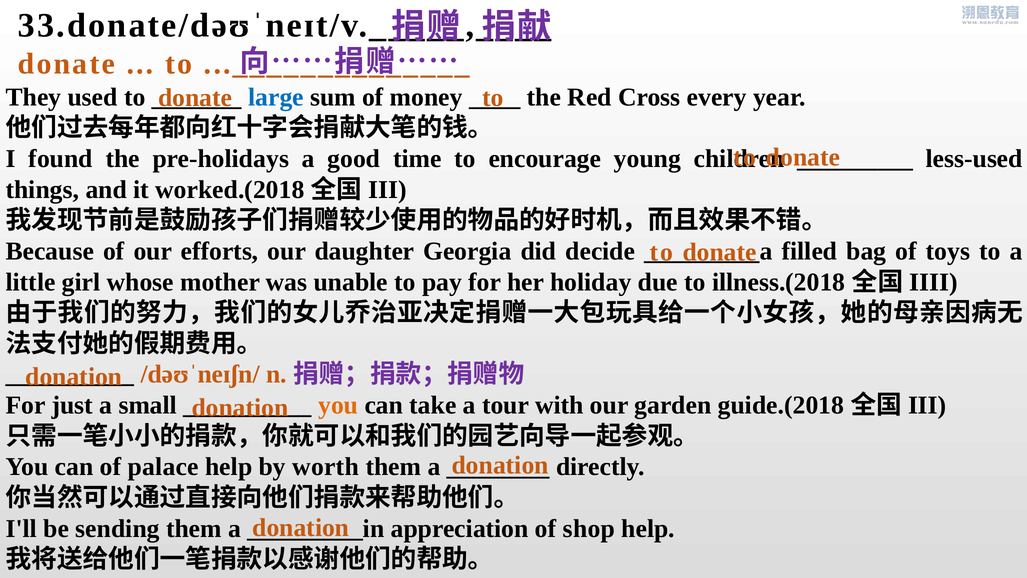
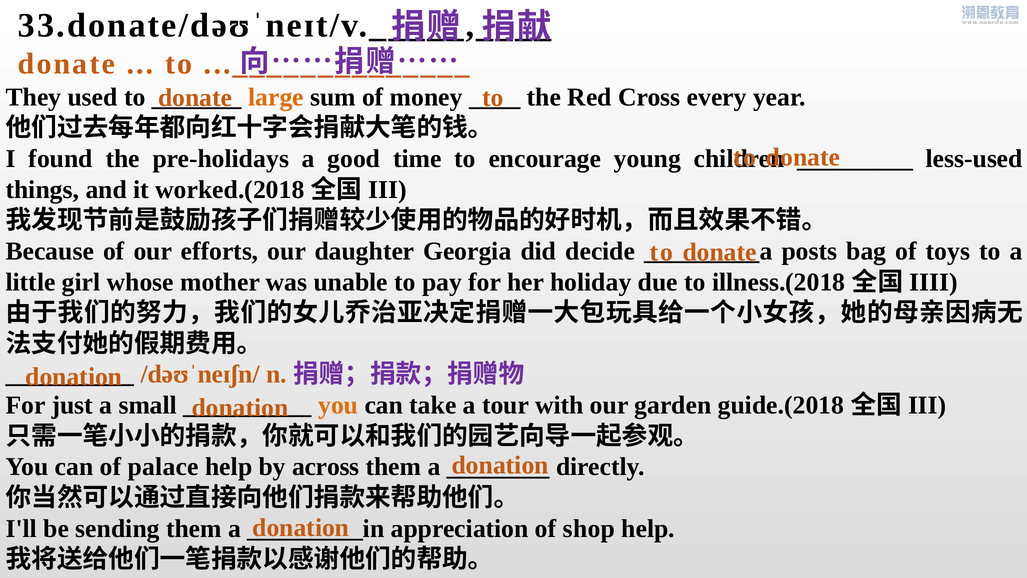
large colour: blue -> orange
filled: filled -> posts
worth: worth -> across
